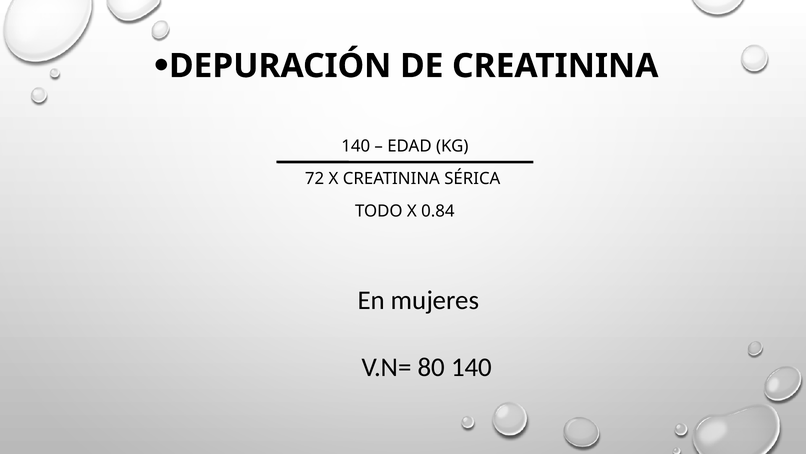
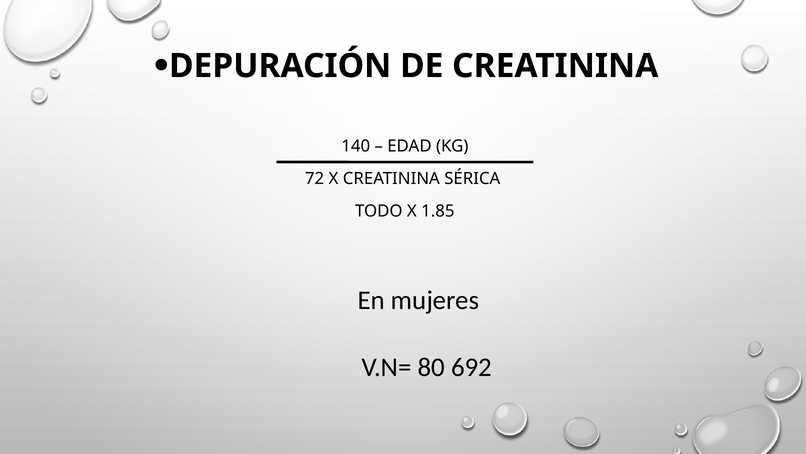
0.84: 0.84 -> 1.85
80 140: 140 -> 692
